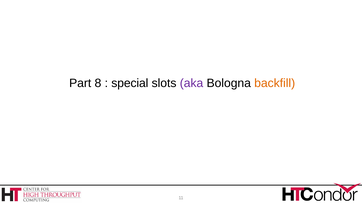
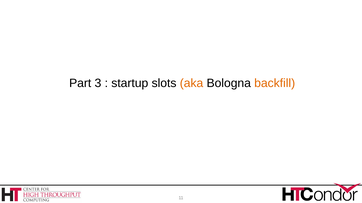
8: 8 -> 3
special: special -> startup
aka colour: purple -> orange
